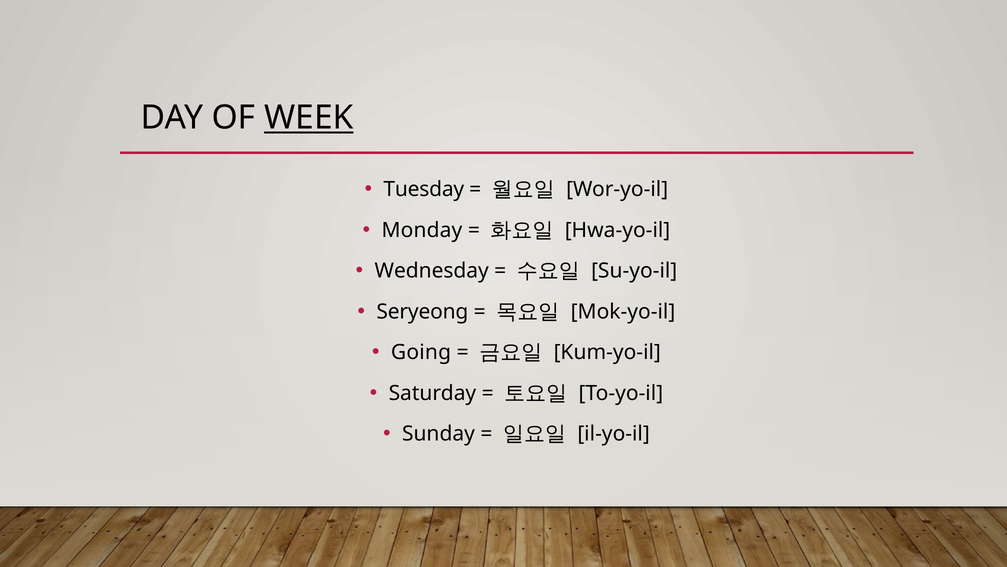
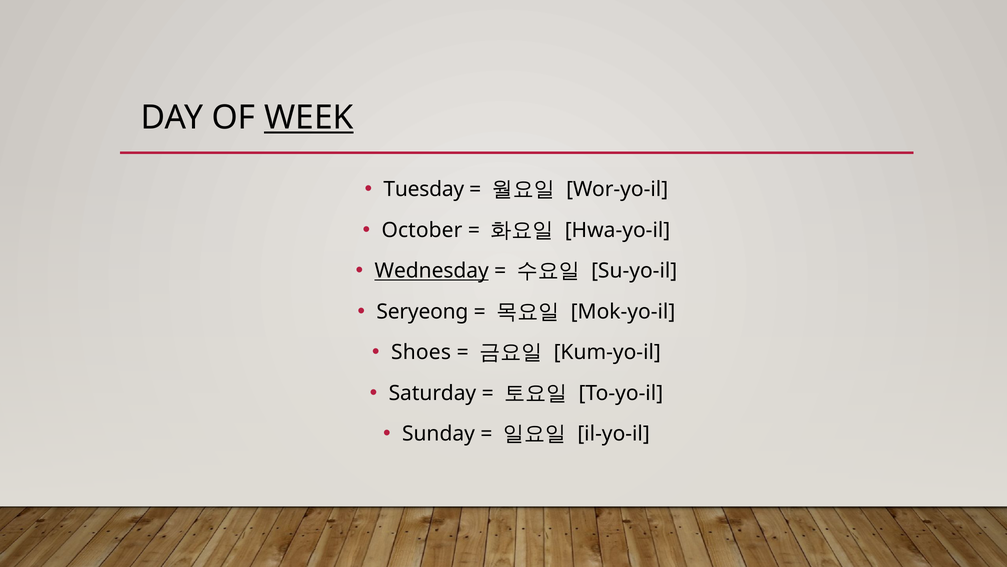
Monday: Monday -> October
Wednesday underline: none -> present
Going: Going -> Shoes
